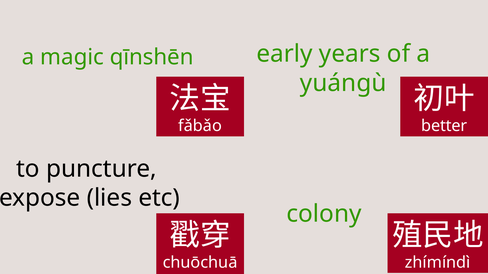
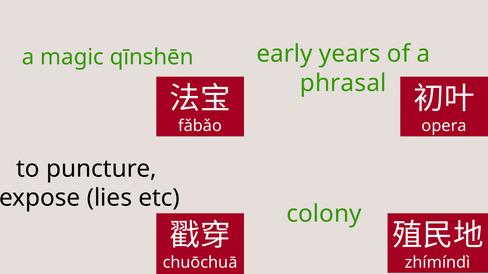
yuángù: yuángù -> phrasal
better: better -> opera
